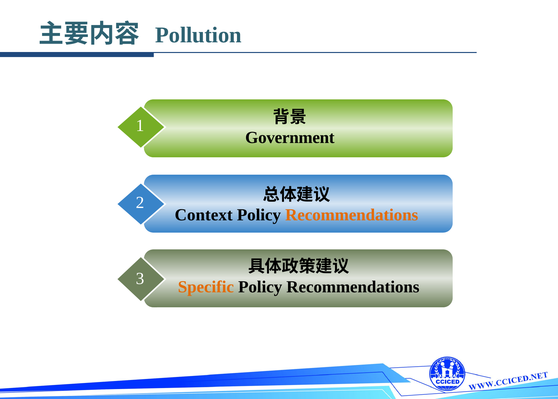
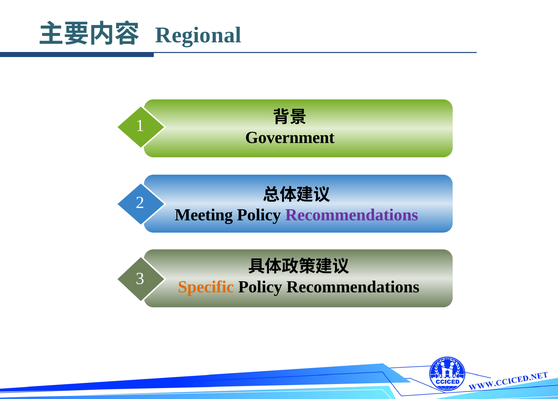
Pollution: Pollution -> Regional
Context: Context -> Meeting
Recommendations at (352, 215) colour: orange -> purple
